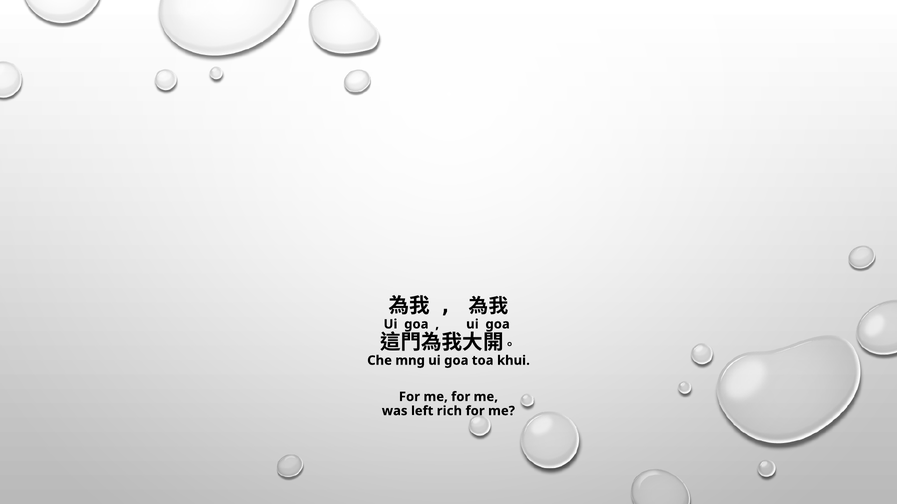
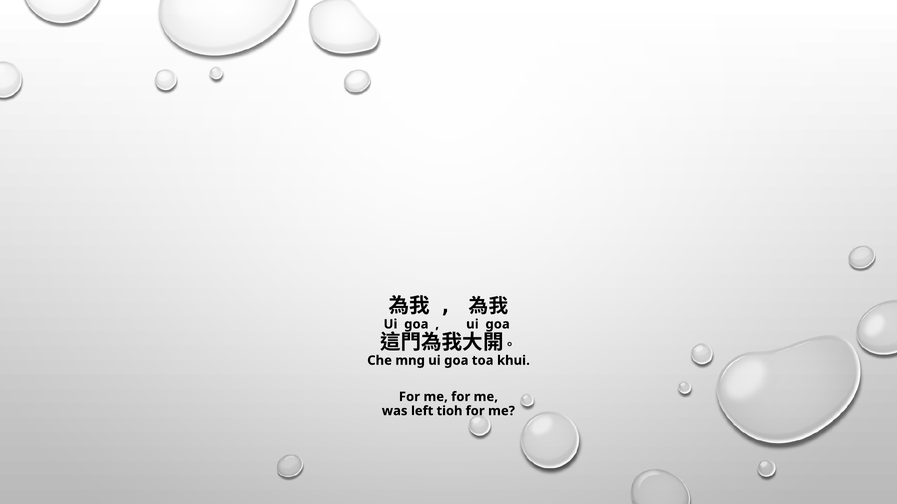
rich: rich -> tioh
